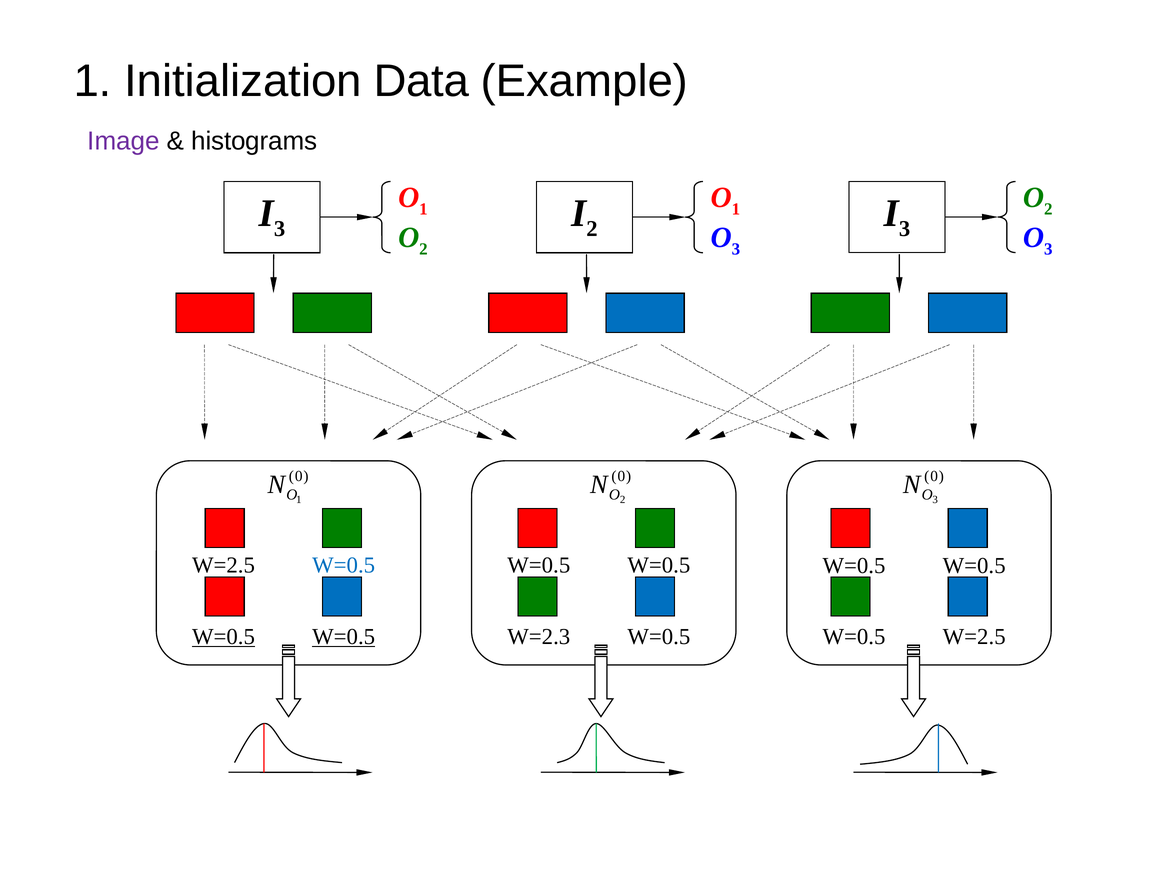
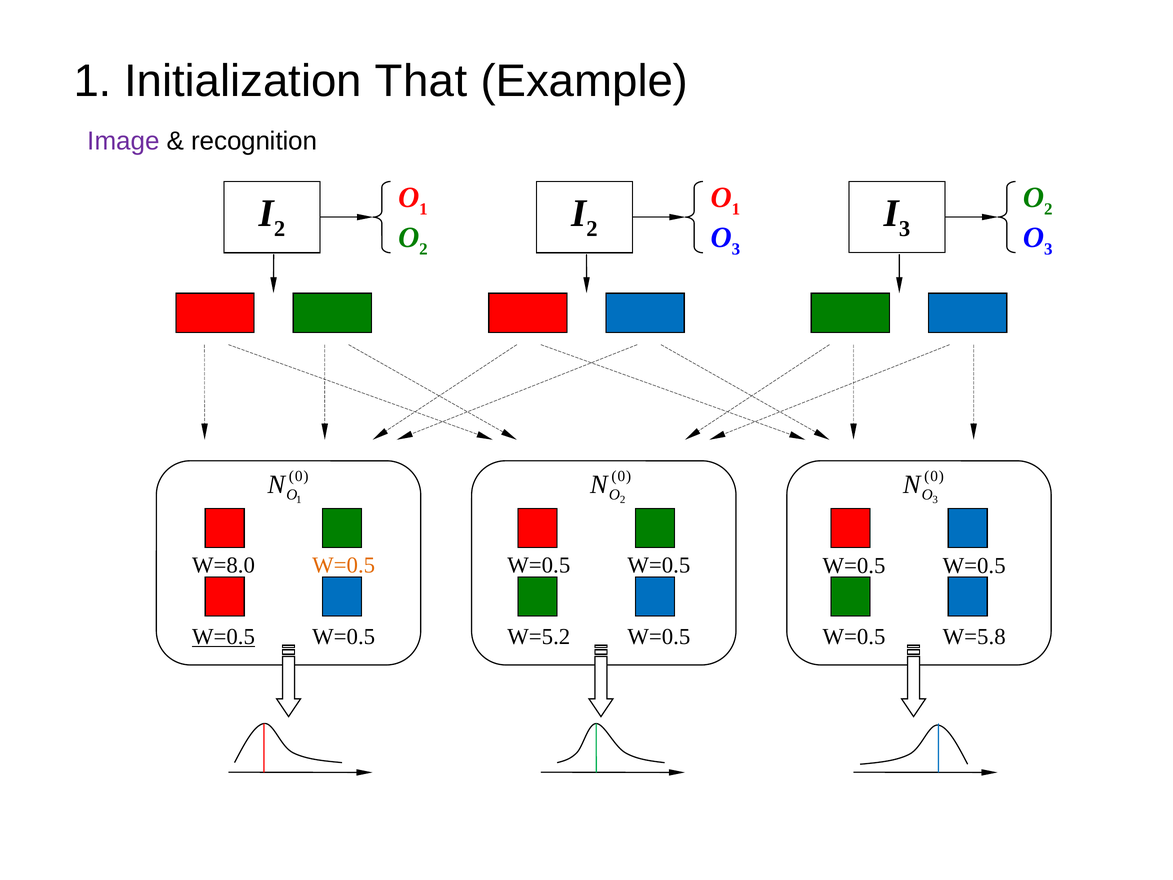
Data: Data -> That
histograms: histograms -> recognition
3 at (280, 229): 3 -> 2
W=2.5 at (224, 565): W=2.5 -> W=8.0
W=0.5 at (344, 565) colour: blue -> orange
W=0.5 at (344, 637) underline: present -> none
W=2.3: W=2.3 -> W=5.2
W=0.5 W=2.5: W=2.5 -> W=5.8
